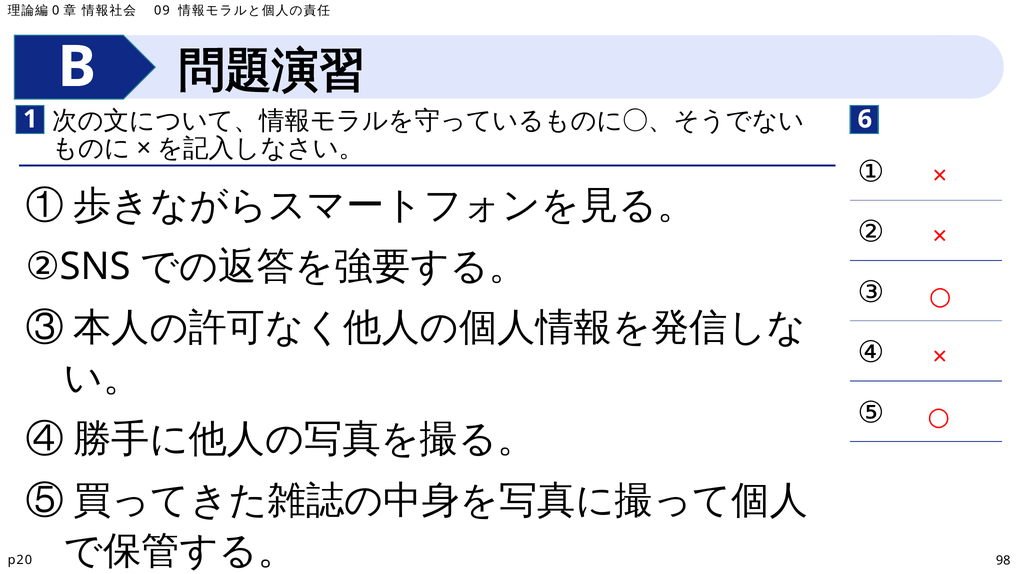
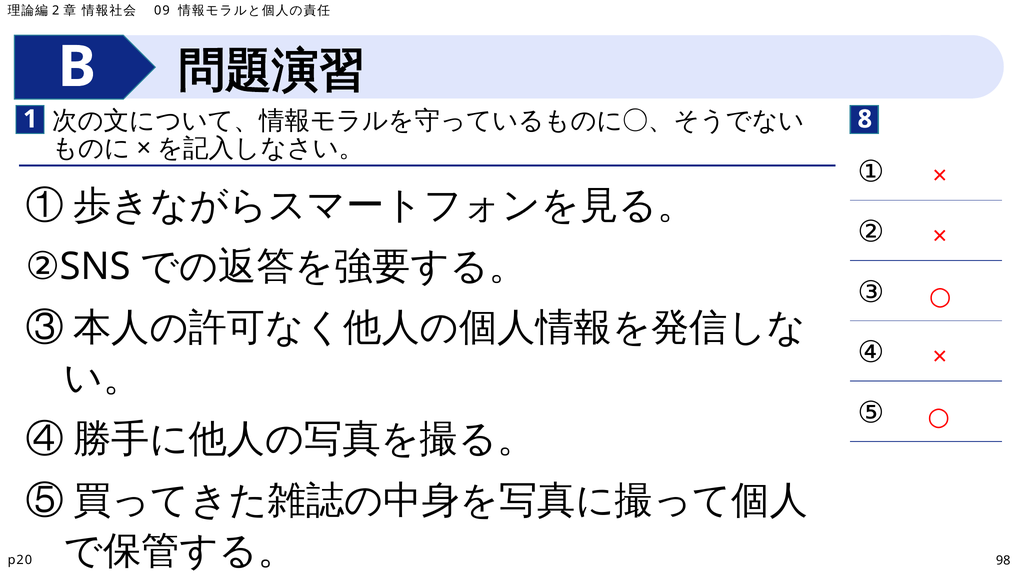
0: 0 -> 2
6: 6 -> 8
